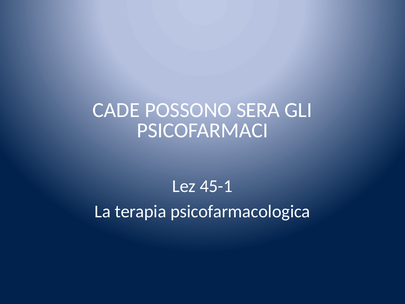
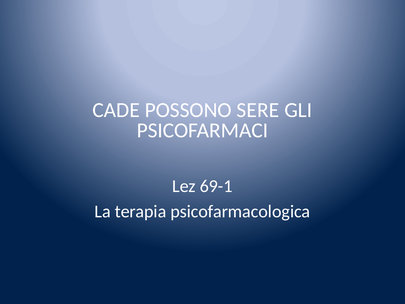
SERA: SERA -> SERE
45-1: 45-1 -> 69-1
